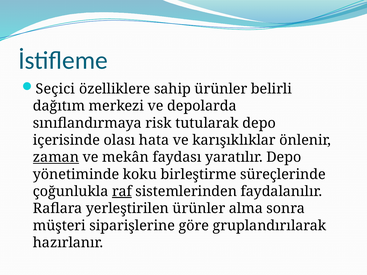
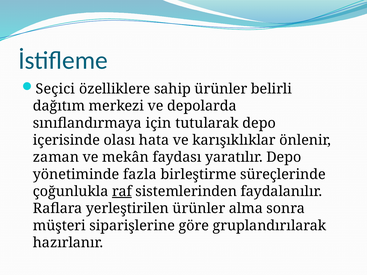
risk: risk -> için
zaman underline: present -> none
koku: koku -> fazla
